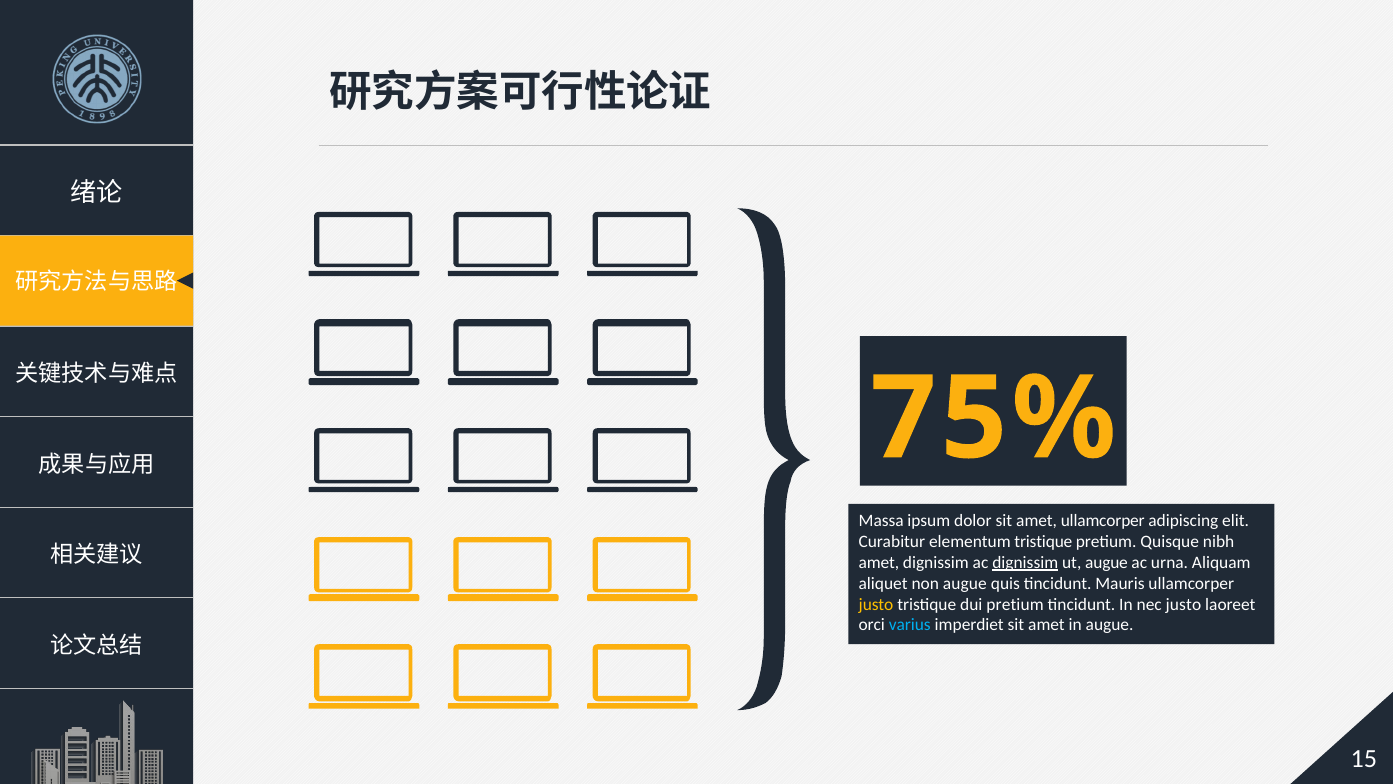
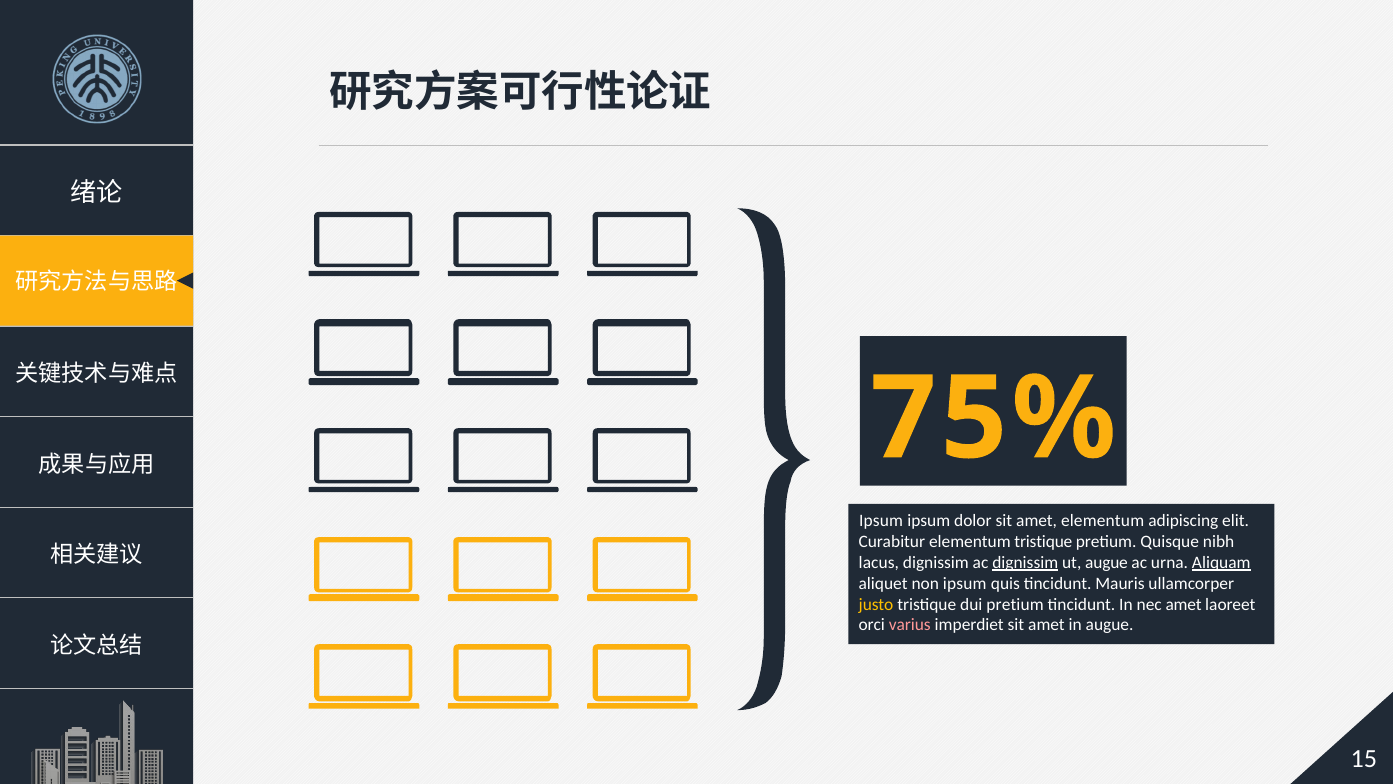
Massa at (881, 520): Massa -> Ipsum
amet ullamcorper: ullamcorper -> elementum
amet at (879, 562): amet -> lacus
Aliquam underline: none -> present
non augue: augue -> ipsum
nec justo: justo -> amet
varius colour: light blue -> pink
